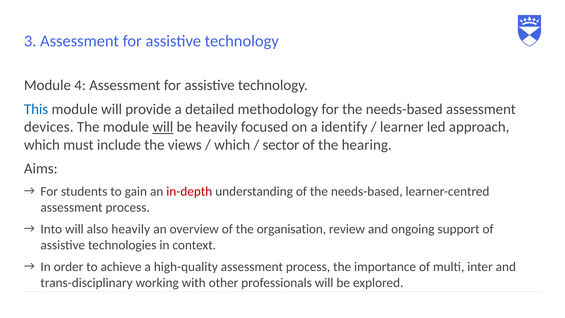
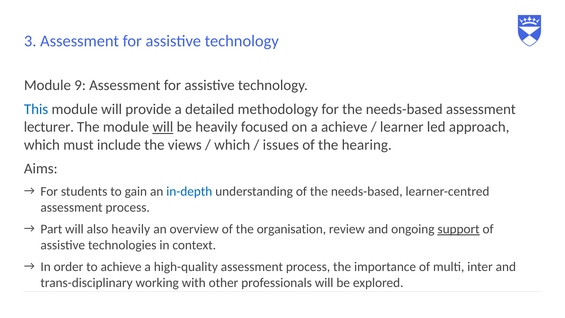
4: 4 -> 9
devices: devices -> lecturer
a identify: identify -> achieve
sector: sector -> issues
in-depth colour: red -> blue
Into: Into -> Part
support underline: none -> present
